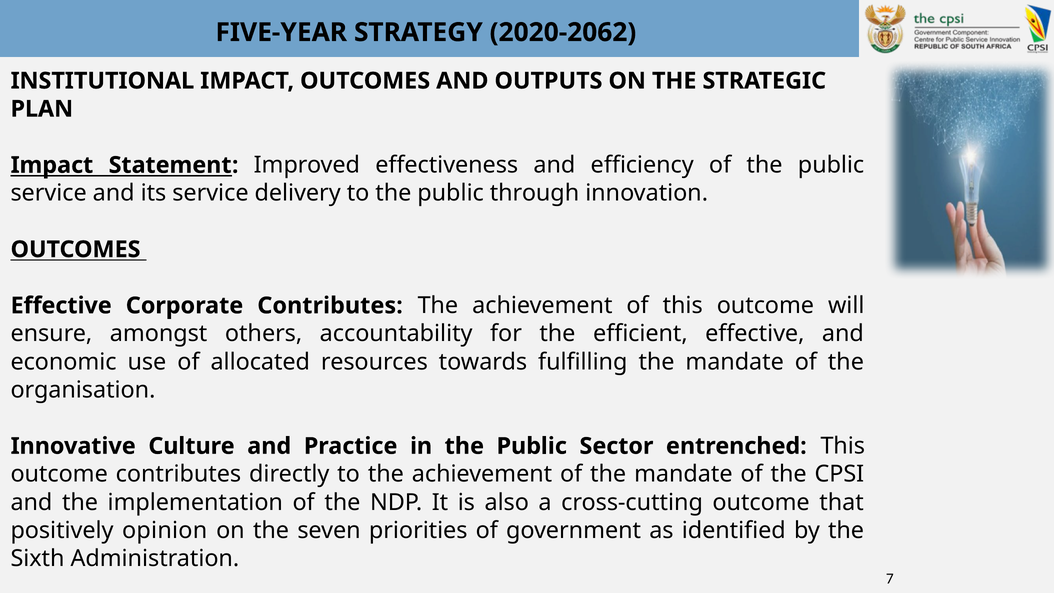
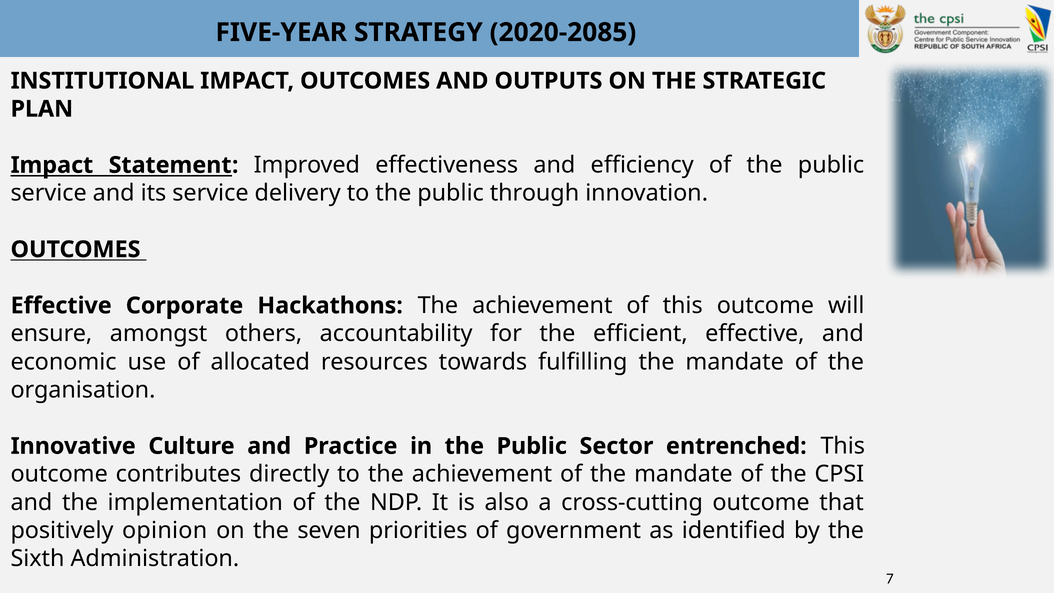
2020-2062: 2020-2062 -> 2020-2085
Corporate Contributes: Contributes -> Hackathons
